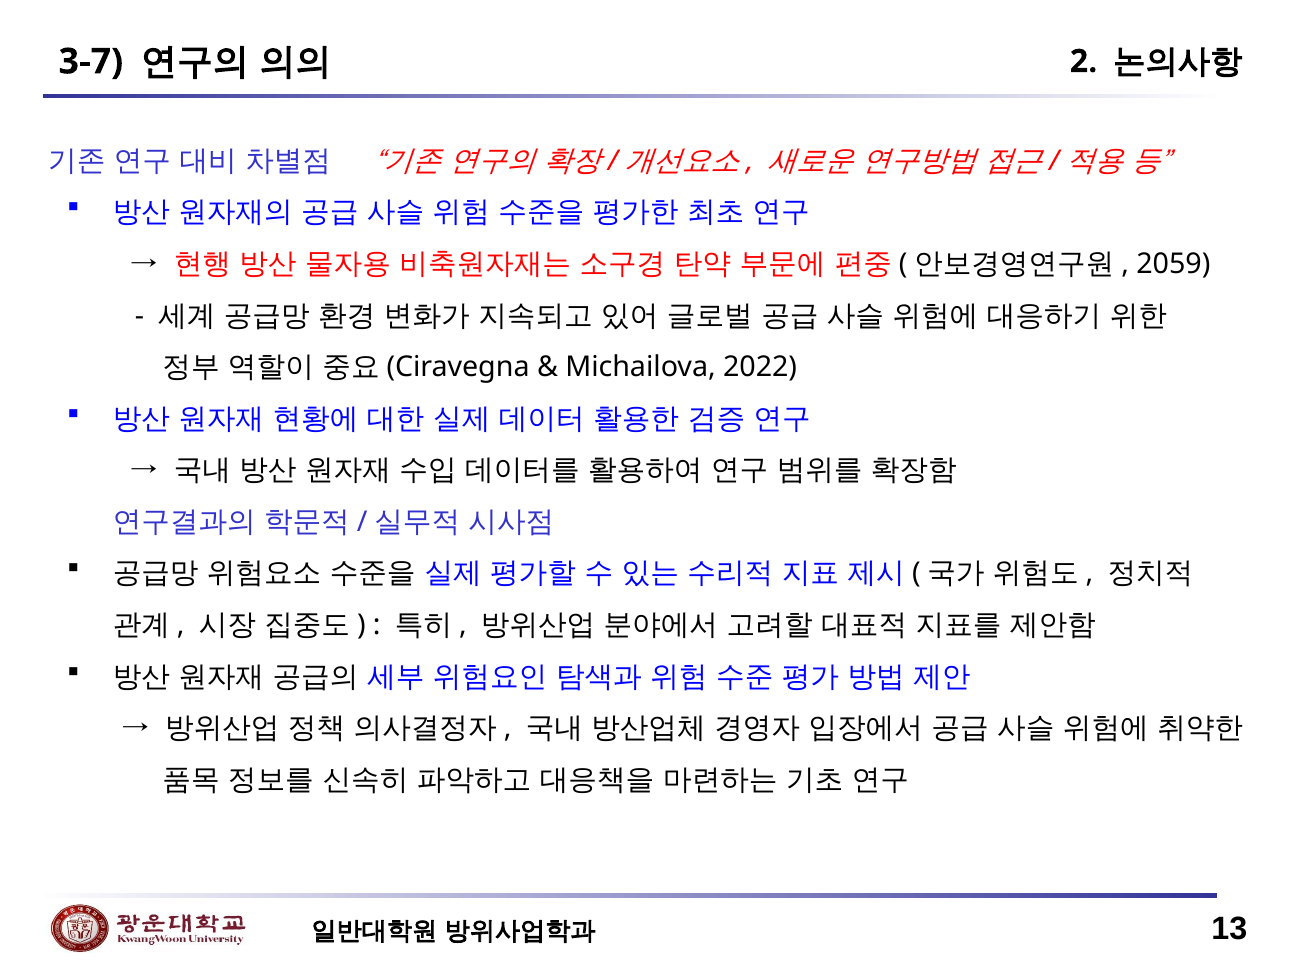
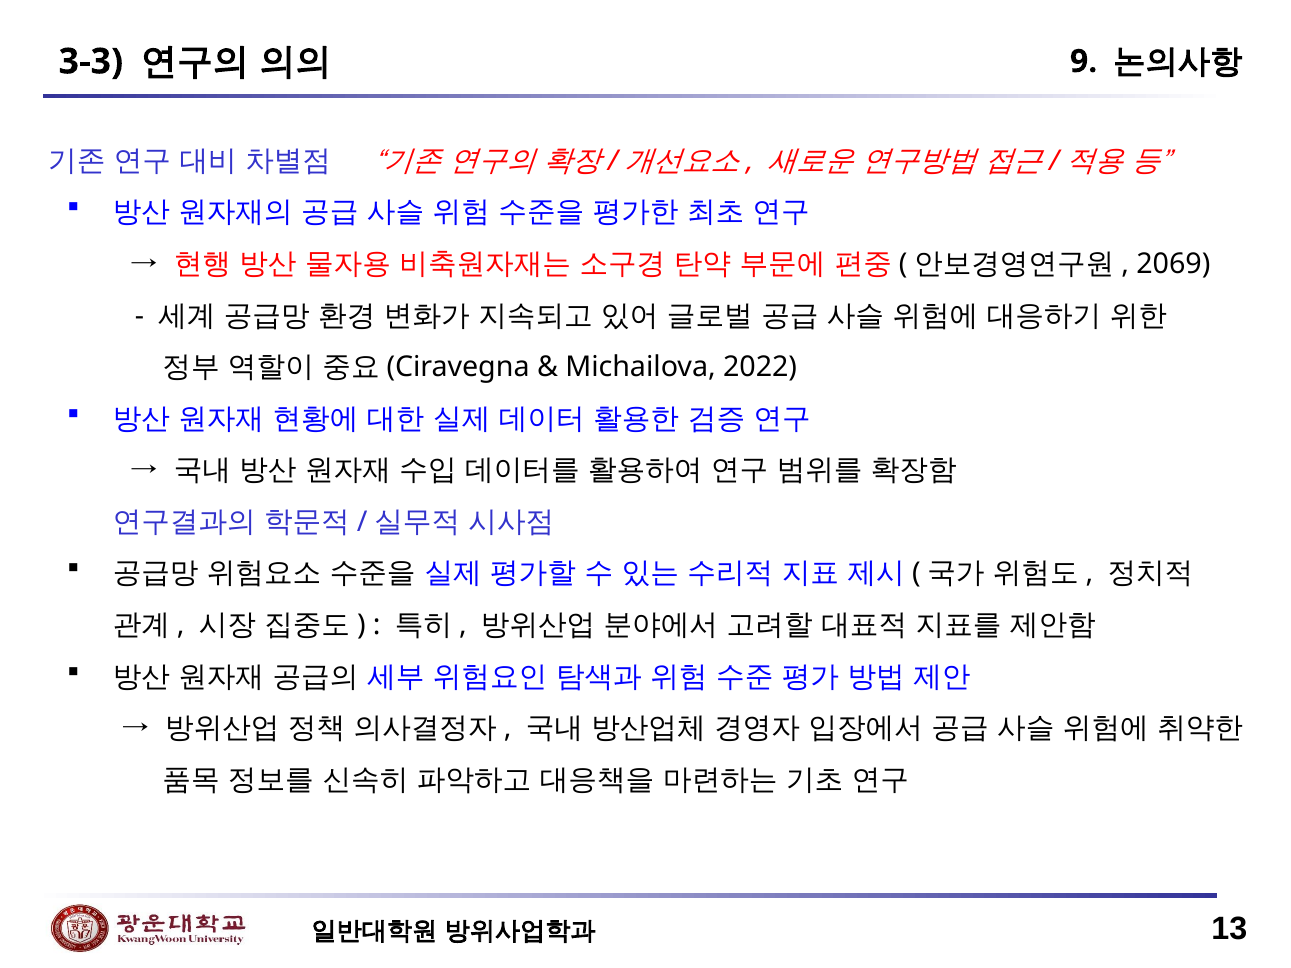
3-7: 3-7 -> 3-3
2: 2 -> 9
2059: 2059 -> 2069
